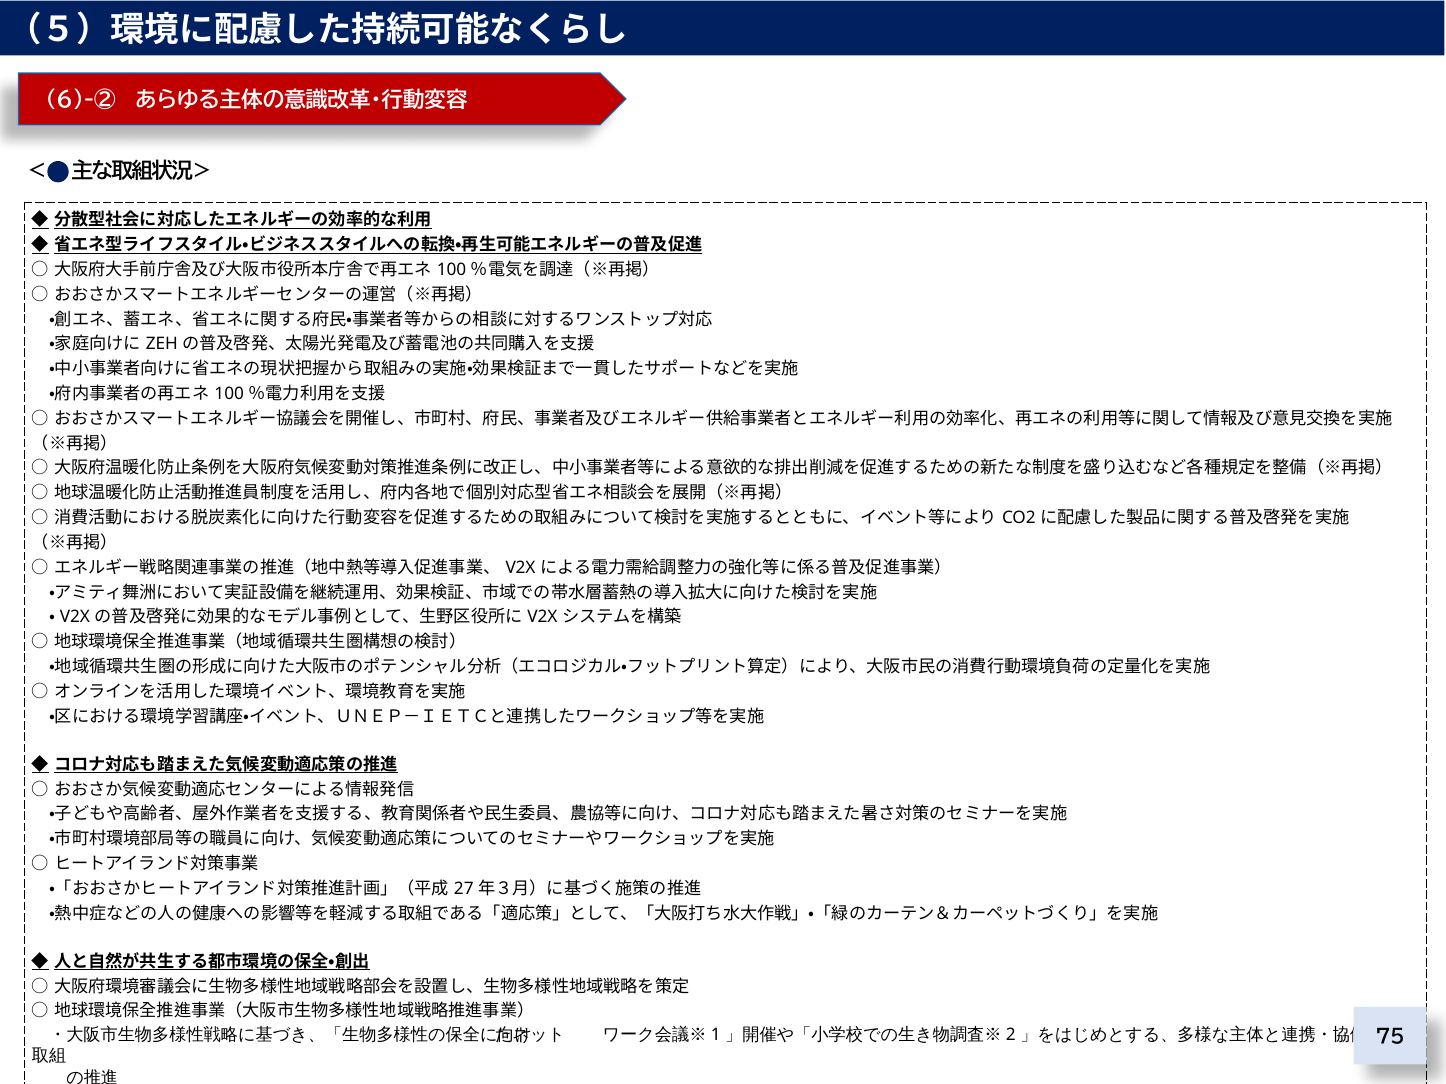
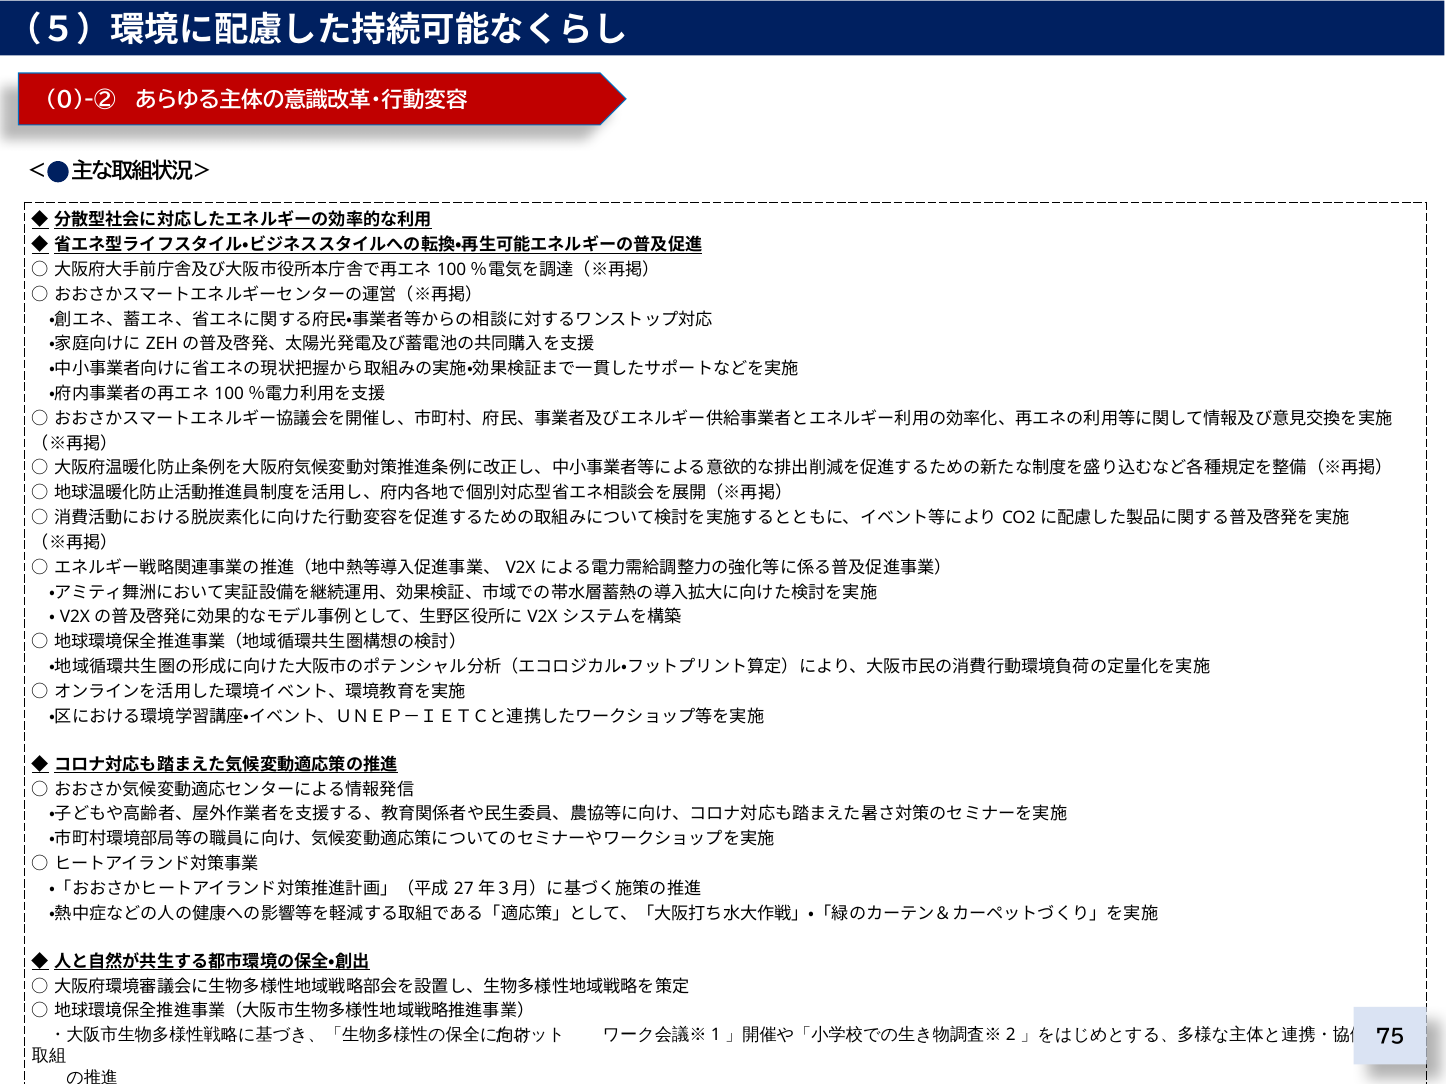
6)-②: 6)-② -> 0)-②
